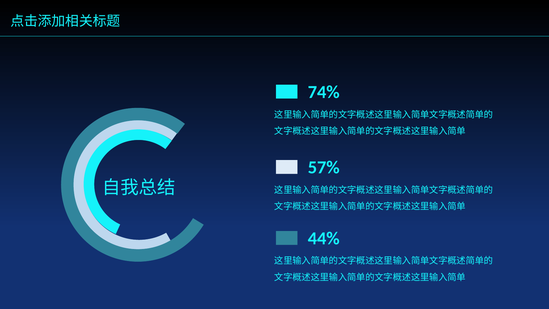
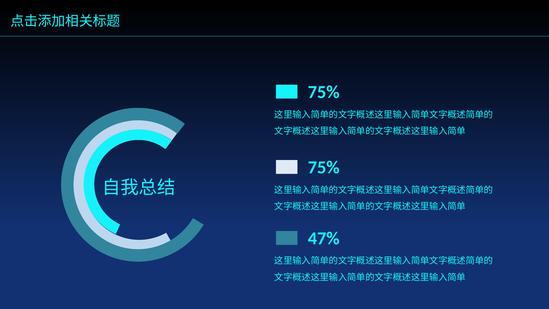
74% at (324, 92): 74% -> 75%
57% at (324, 167): 57% -> 75%
44%: 44% -> 47%
